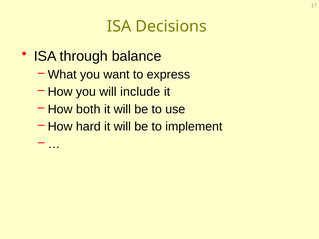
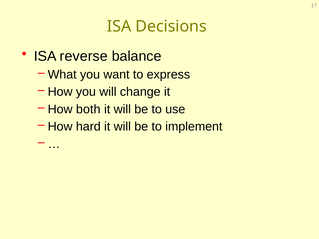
through: through -> reverse
include: include -> change
